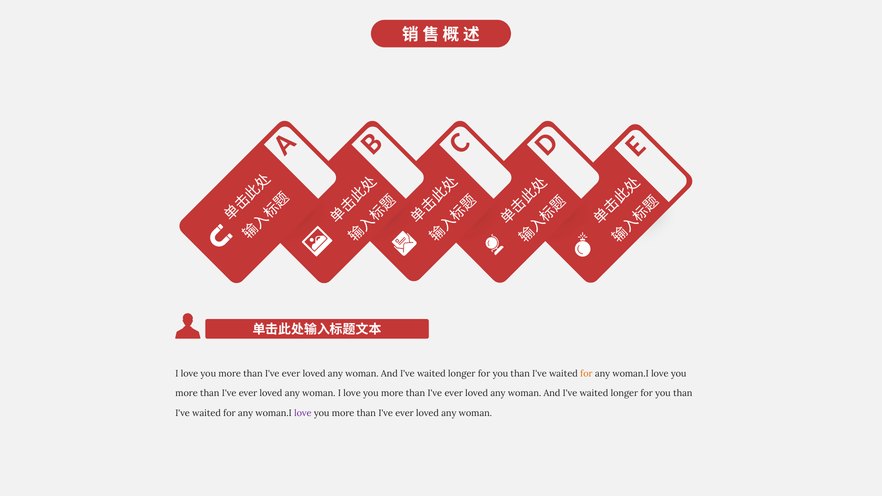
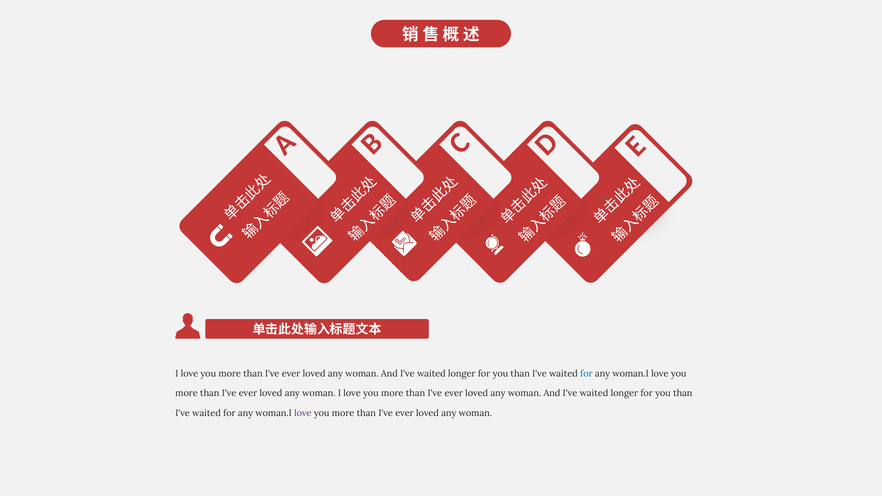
for at (586, 374) colour: orange -> blue
